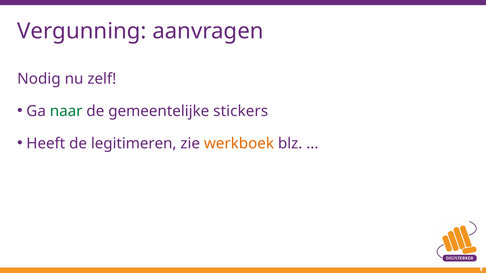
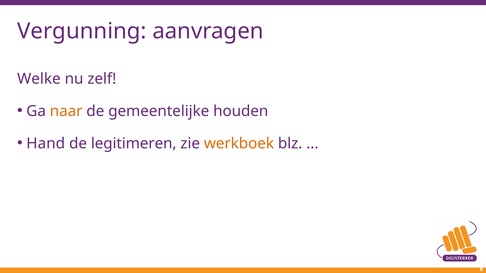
Nodig: Nodig -> Welke
naar colour: green -> orange
stickers: stickers -> houden
Heeft: Heeft -> Hand
